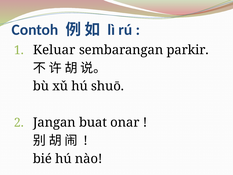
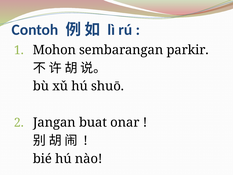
Keluar: Keluar -> Mohon
